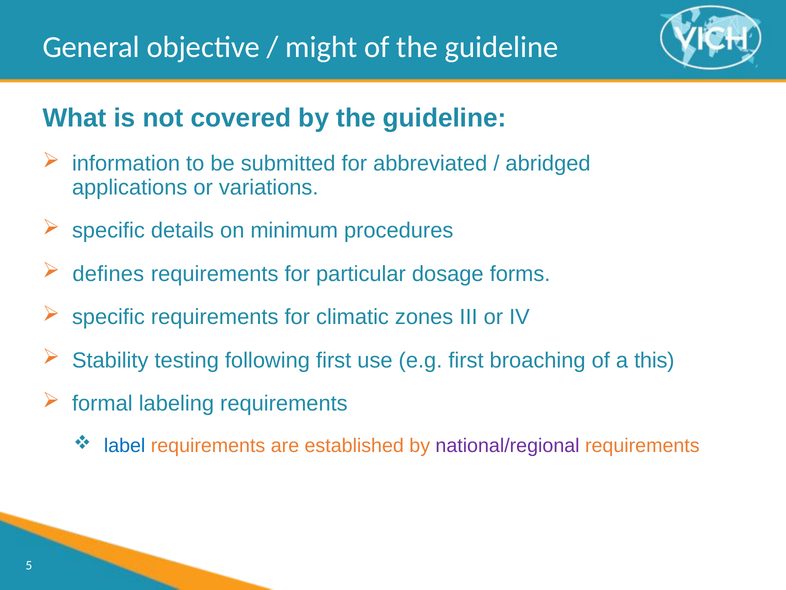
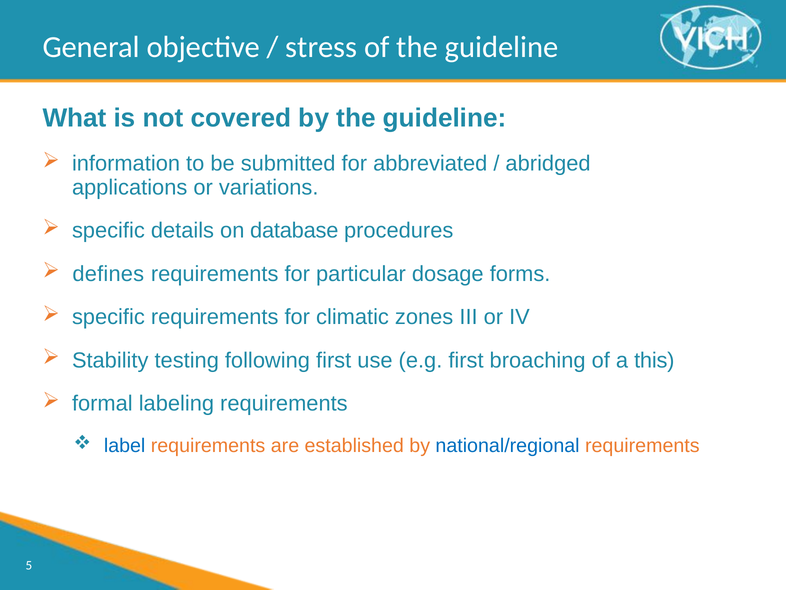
might: might -> stress
minimum: minimum -> database
national/regional colour: purple -> blue
